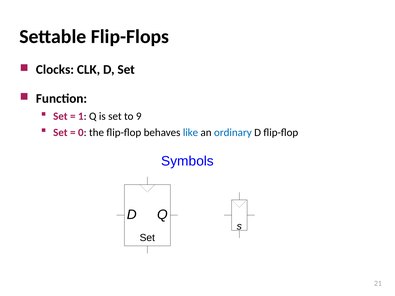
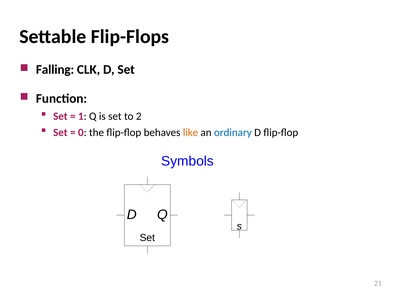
Clocks: Clocks -> Falling
9: 9 -> 2
like colour: blue -> orange
